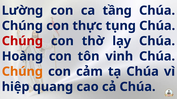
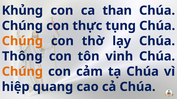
Lường: Lường -> Khủng
tầng: tầng -> than
Chúng at (22, 41) colour: red -> orange
Hoàng: Hoàng -> Thông
